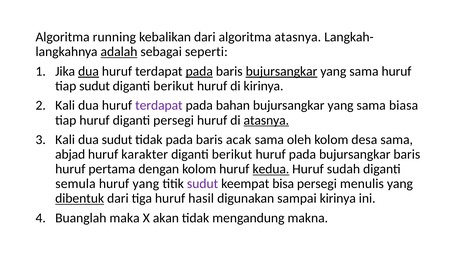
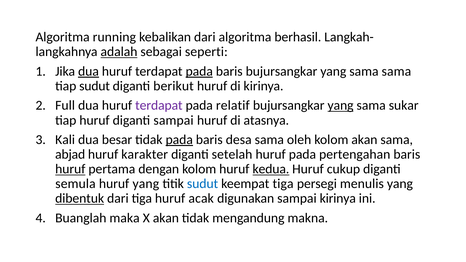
algoritma atasnya: atasnya -> berhasil
bujursangkar at (282, 71) underline: present -> none
sama huruf: huruf -> sama
Kali at (65, 106): Kali -> Full
bahan: bahan -> relatif
yang at (341, 106) underline: none -> present
biasa: biasa -> sukar
diganti persegi: persegi -> sampai
atasnya at (266, 120) underline: present -> none
dua sudut: sudut -> besar
pada at (179, 140) underline: none -> present
acak: acak -> desa
kolom desa: desa -> akan
berikut at (232, 154): berikut -> setelah
pada bujursangkar: bujursangkar -> pertengahan
huruf at (70, 169) underline: none -> present
sudah: sudah -> cukup
sudut at (203, 184) colour: purple -> blue
keempat bisa: bisa -> tiga
hasil: hasil -> acak
